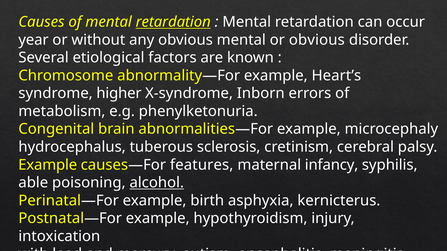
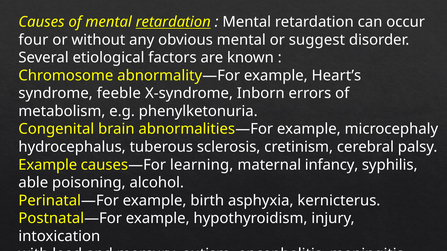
year: year -> four
or obvious: obvious -> suggest
higher: higher -> feeble
features: features -> learning
alcohol underline: present -> none
